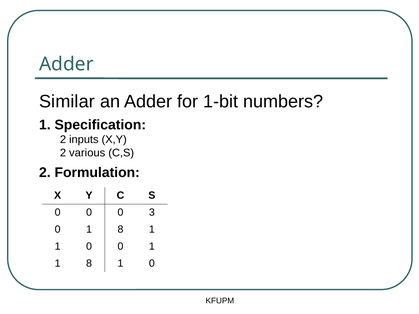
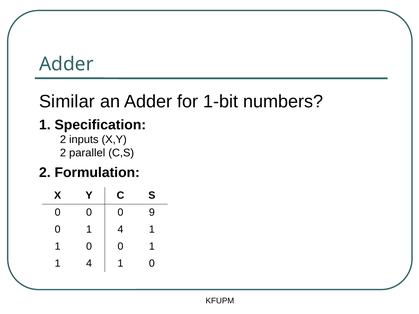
various: various -> parallel
3: 3 -> 9
0 1 8: 8 -> 4
8 at (89, 263): 8 -> 4
